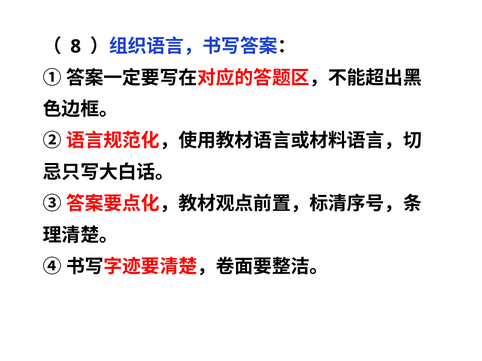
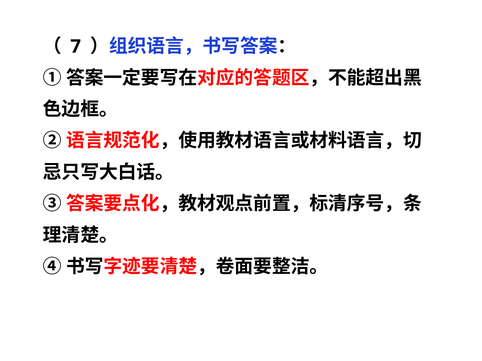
8: 8 -> 7
